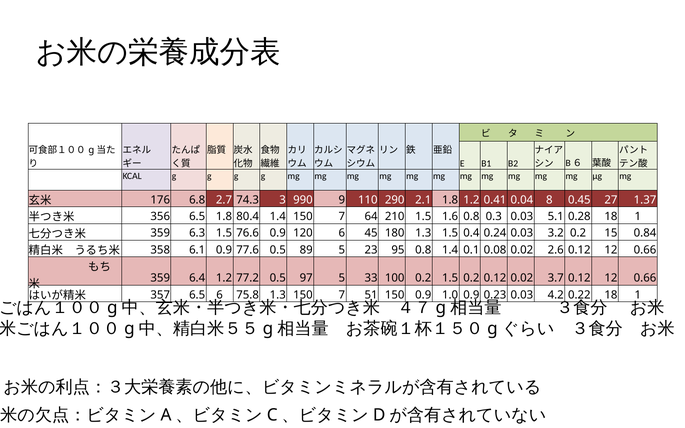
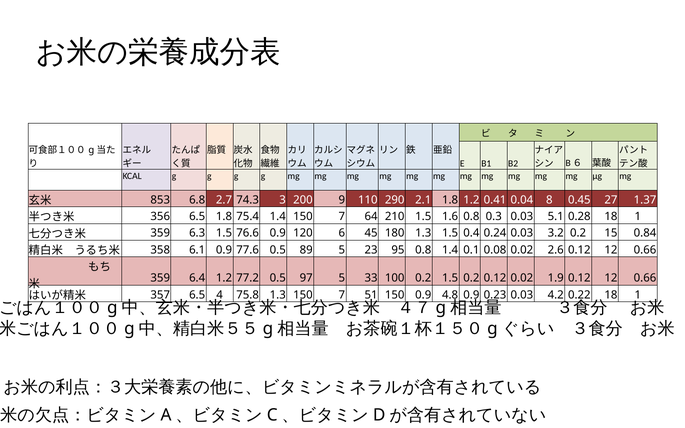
176: 176 -> 853
990: 990 -> 200
80.4: 80.4 -> 75.4
3.7: 3.7 -> 1.9
6.5 6: 6 -> 4
1.0: 1.0 -> 4.8
